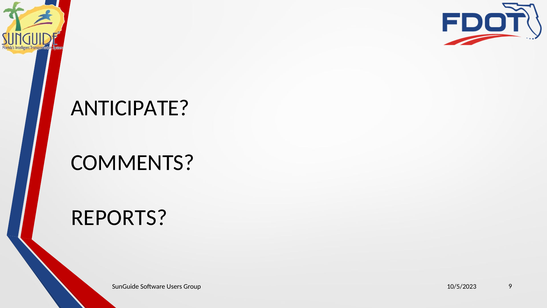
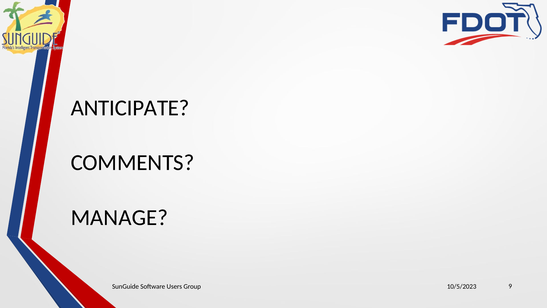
REPORTS: REPORTS -> MANAGE
